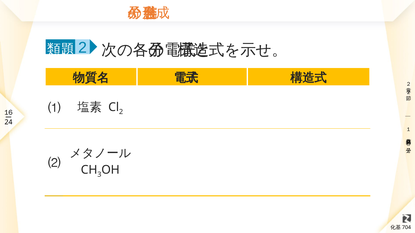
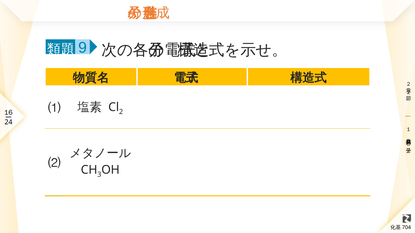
2 at (82, 48): 2 -> 9
